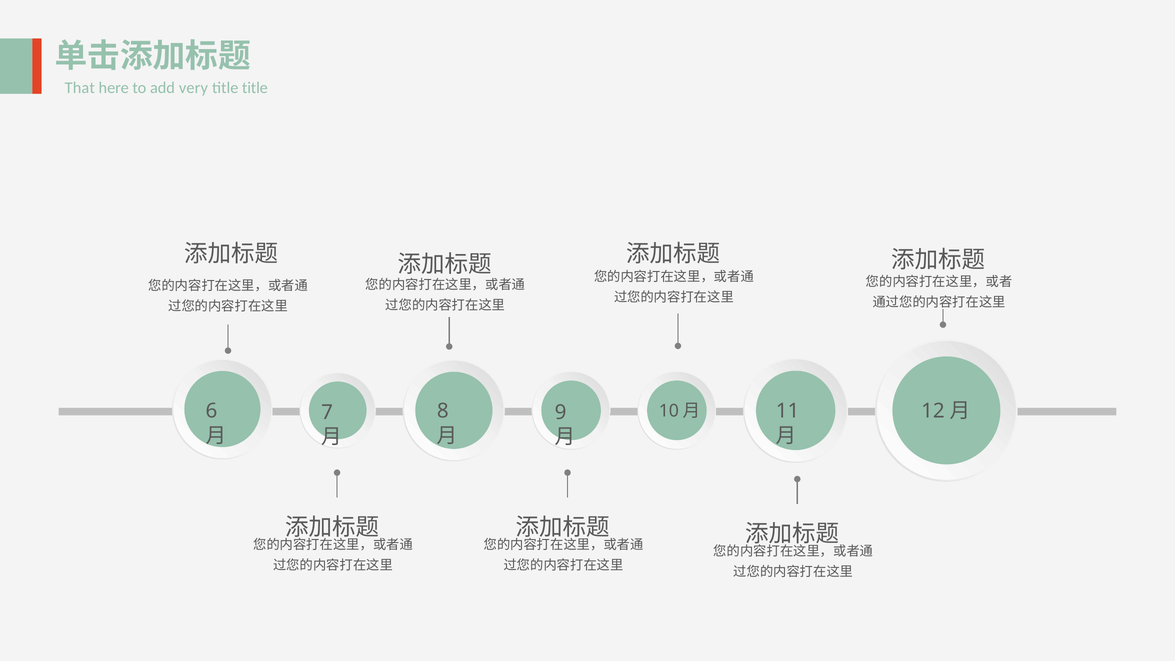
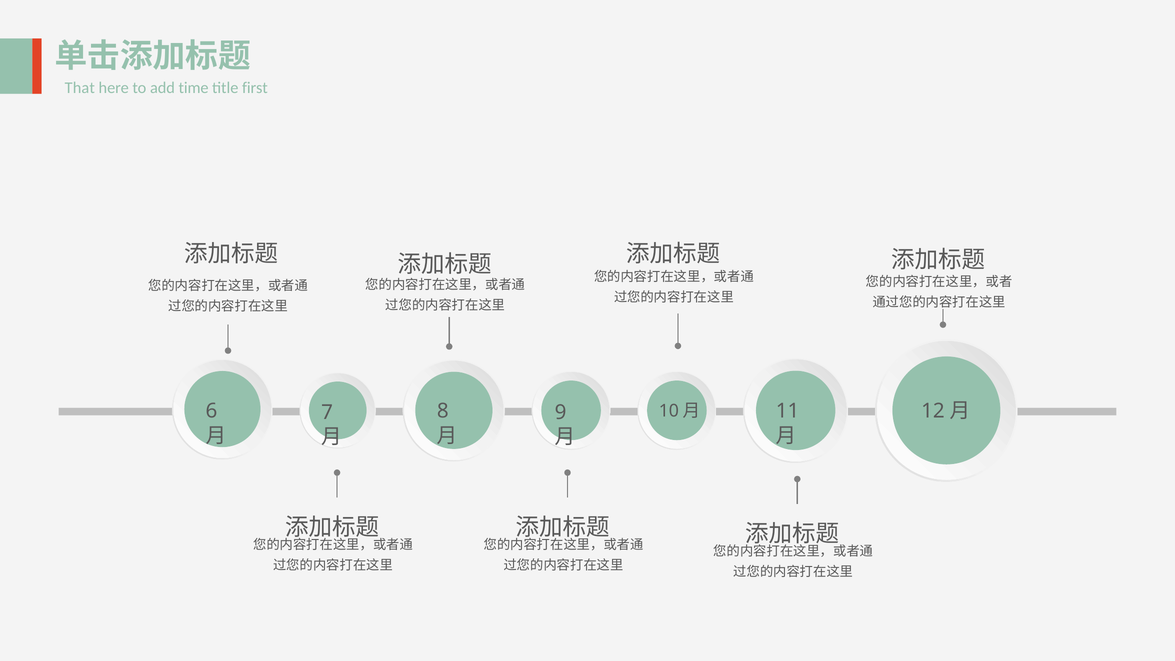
very: very -> time
title title: title -> first
